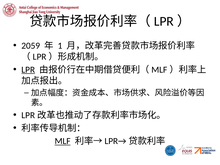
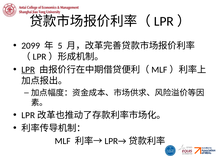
2059: 2059 -> 2099
1: 1 -> 5
MLF underline: present -> none
